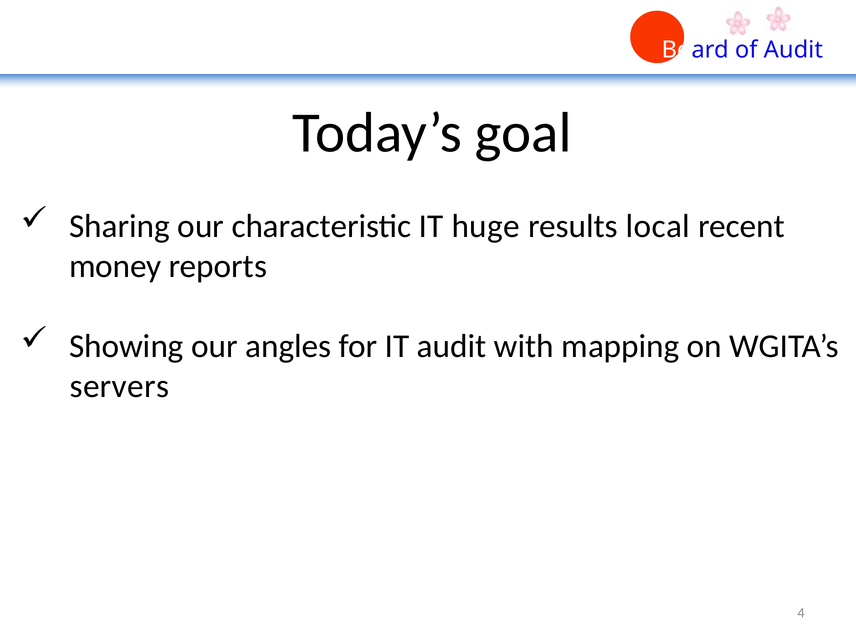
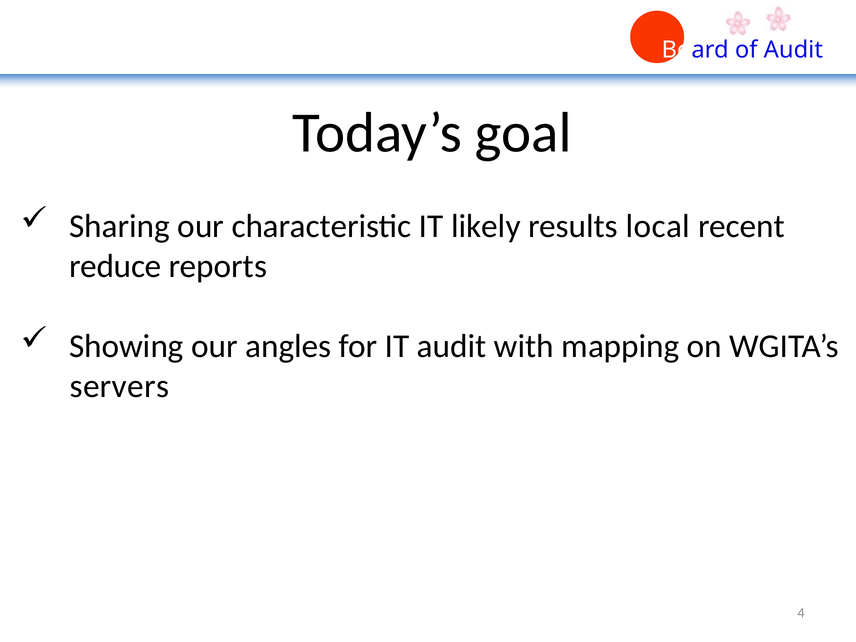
huge: huge -> likely
money: money -> reduce
